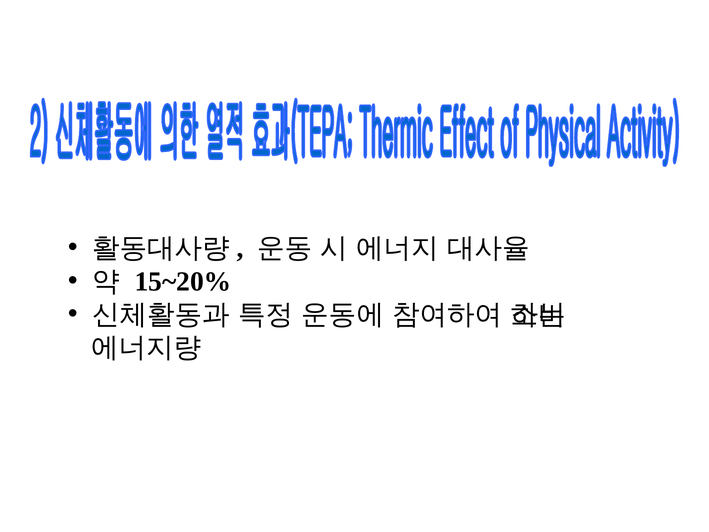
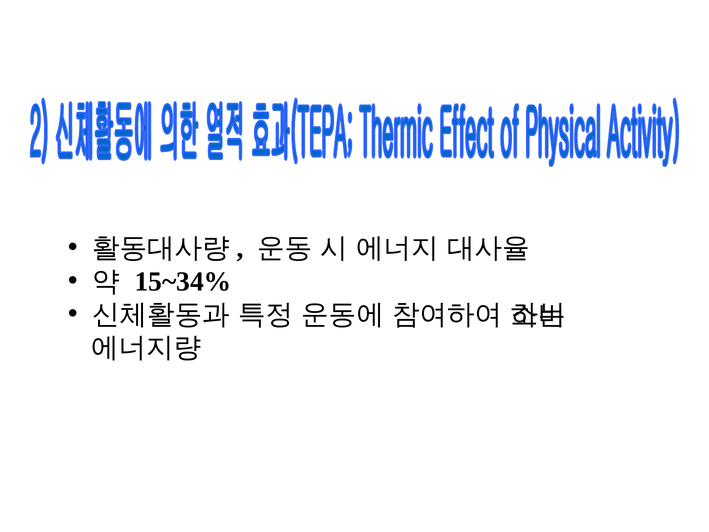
15~20%: 15~20% -> 15~34%
